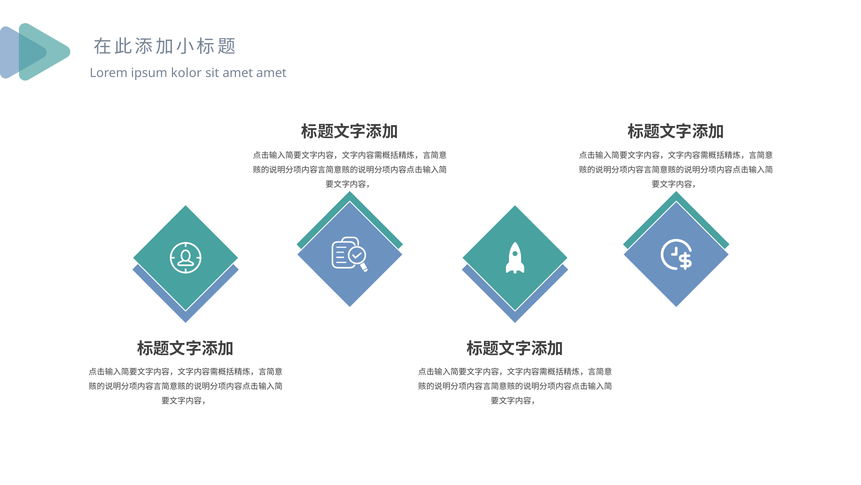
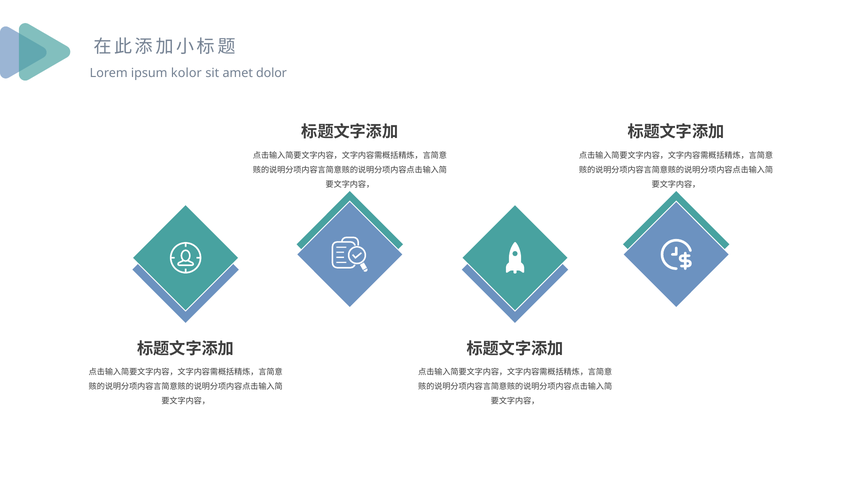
amet amet: amet -> dolor
